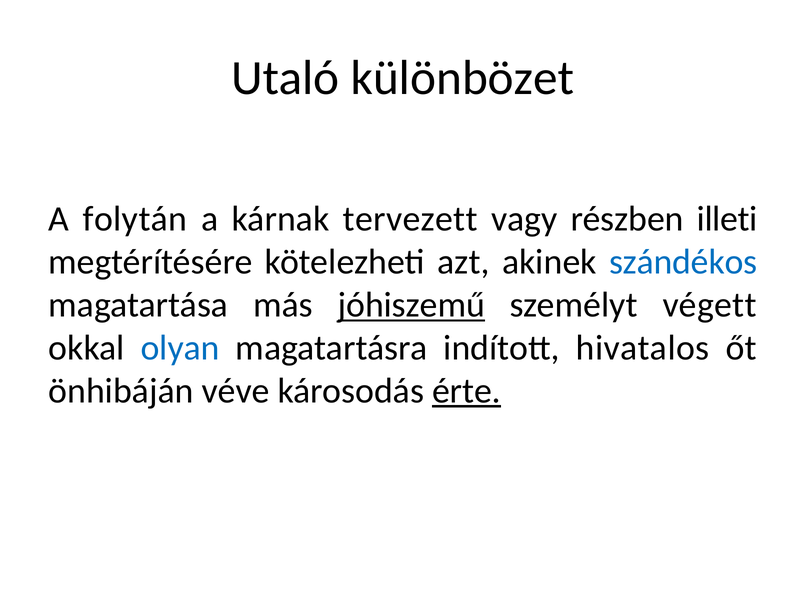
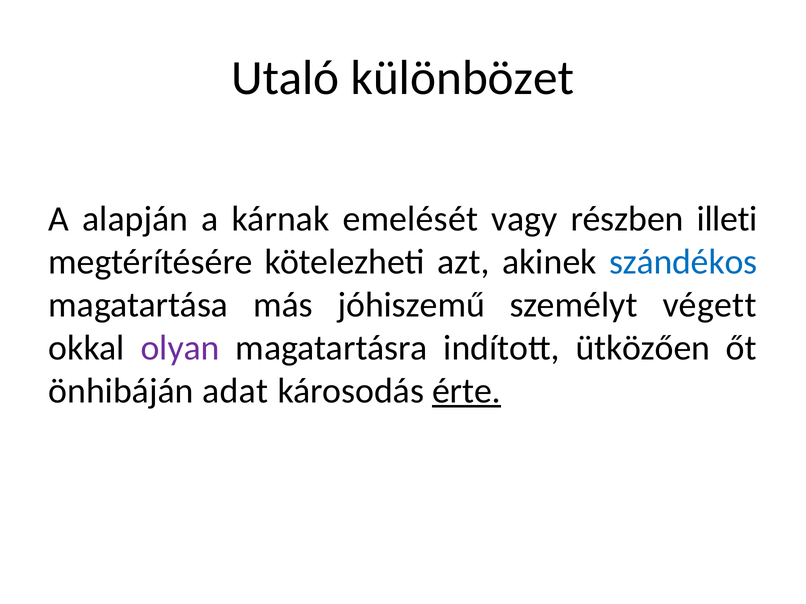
folytán: folytán -> alapján
tervezett: tervezett -> emelését
jóhiszemű underline: present -> none
olyan colour: blue -> purple
hivatalos: hivatalos -> ütközően
véve: véve -> adat
